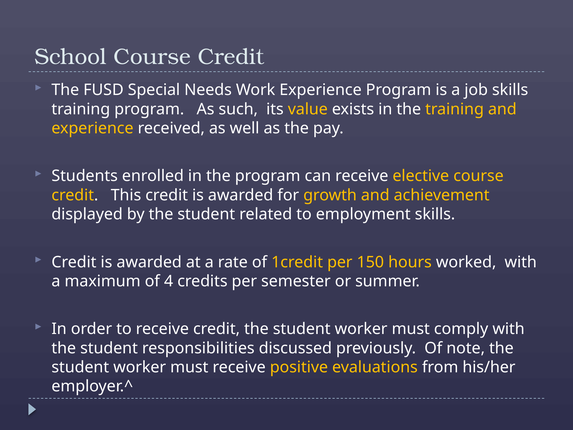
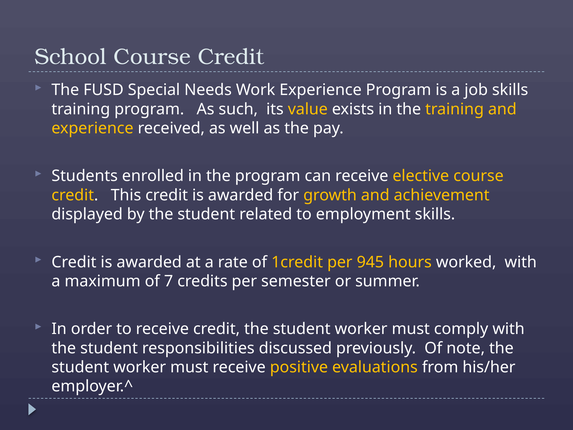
150: 150 -> 945
4: 4 -> 7
